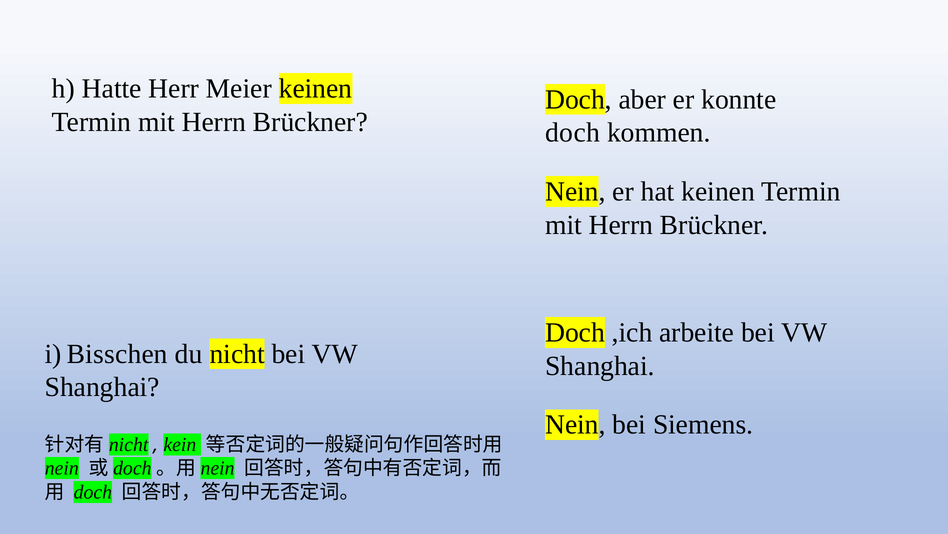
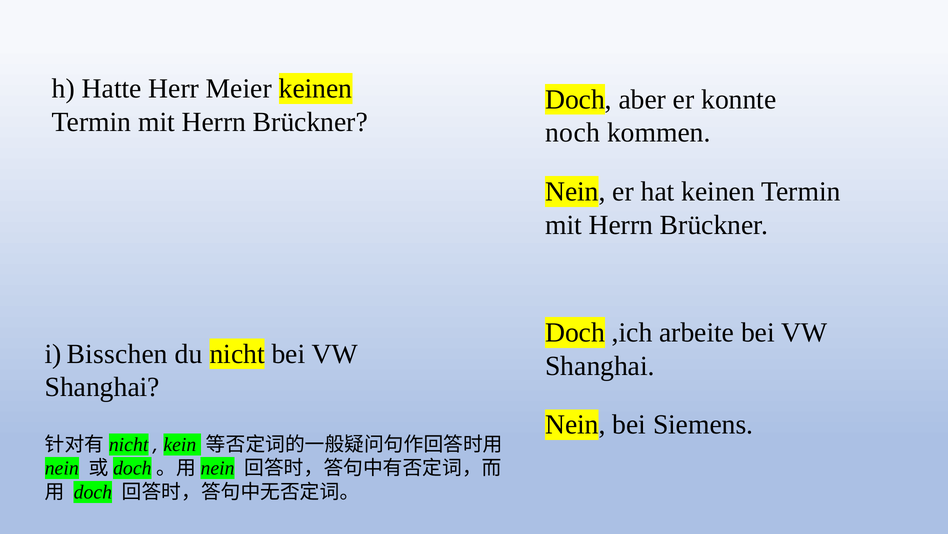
doch at (573, 133): doch -> noch
